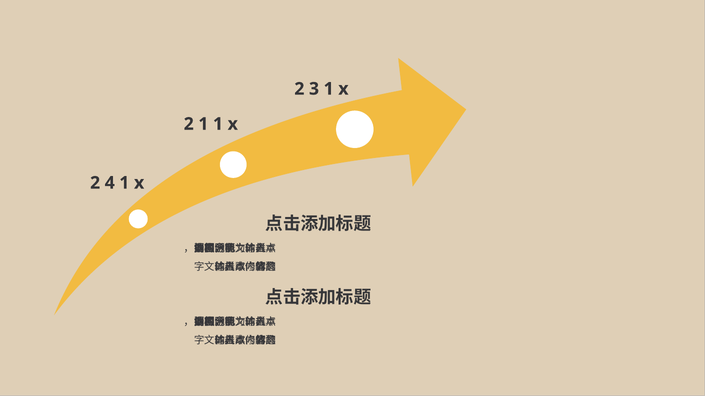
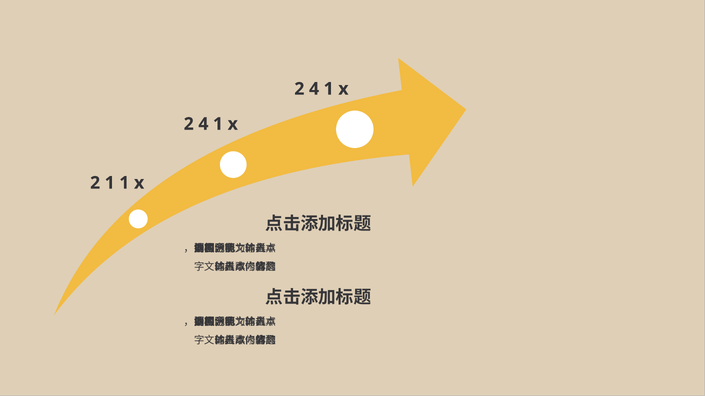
3 at (314, 89): 3 -> 4
1 at (203, 124): 1 -> 4
2 4: 4 -> 1
